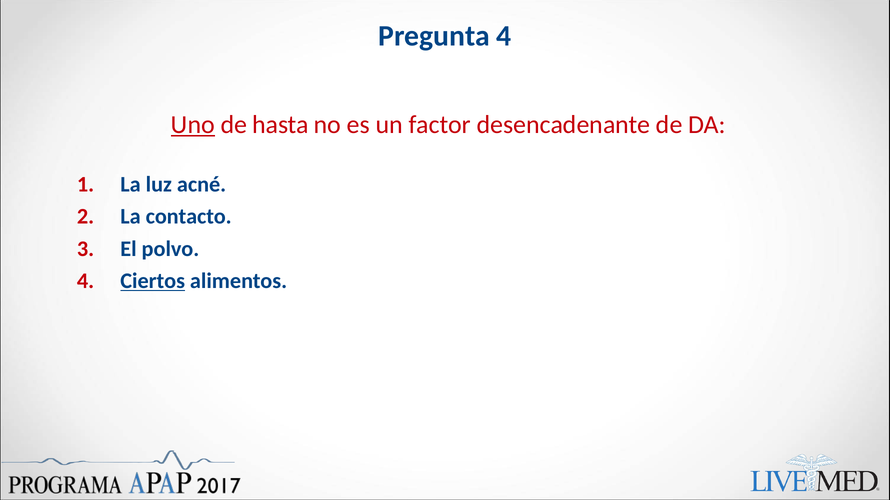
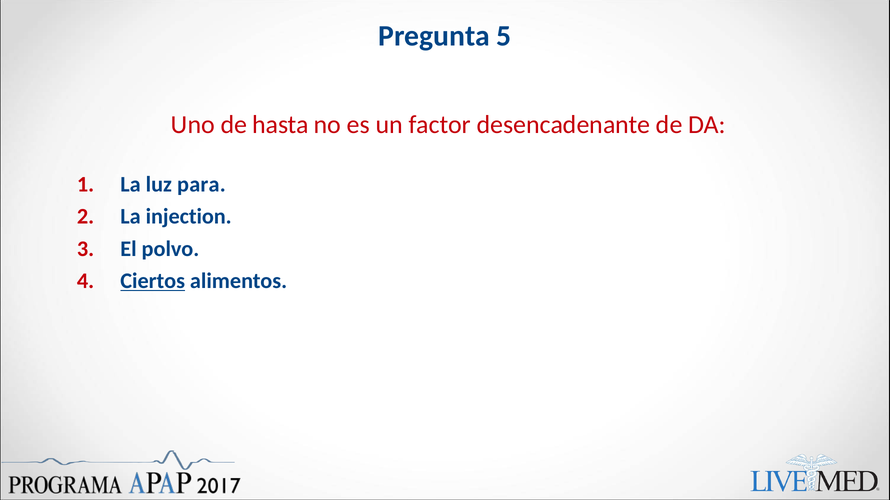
Pregunta 4: 4 -> 5
Uno underline: present -> none
acné: acné -> para
contacto: contacto -> injection
